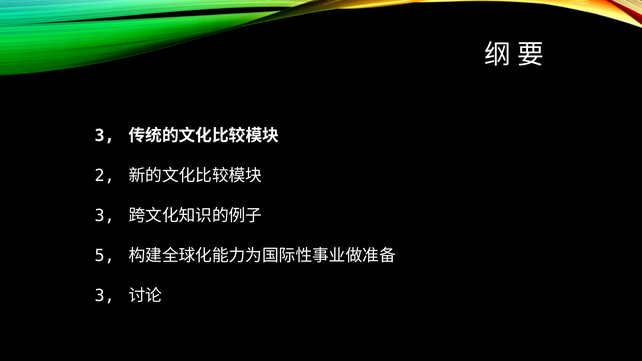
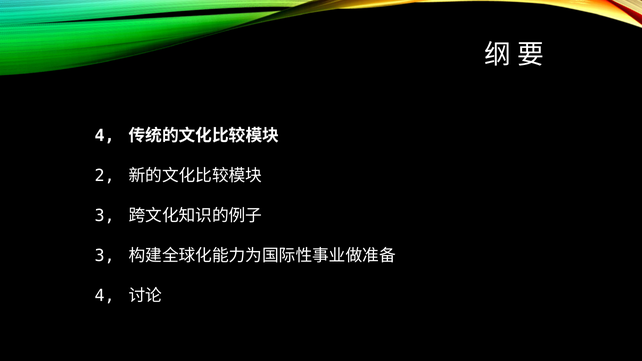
3 at (105, 136): 3 -> 4
5 at (105, 256): 5 -> 3
3 at (105, 296): 3 -> 4
